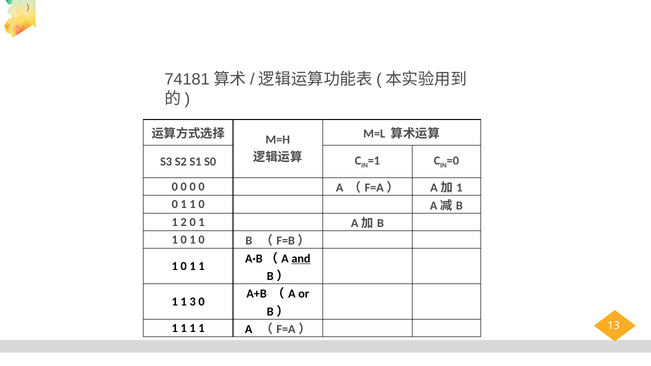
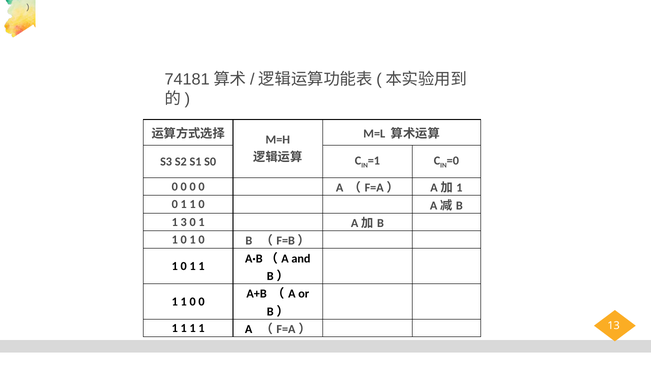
2: 2 -> 3
and underline: present -> none
3 at (193, 302): 3 -> 0
